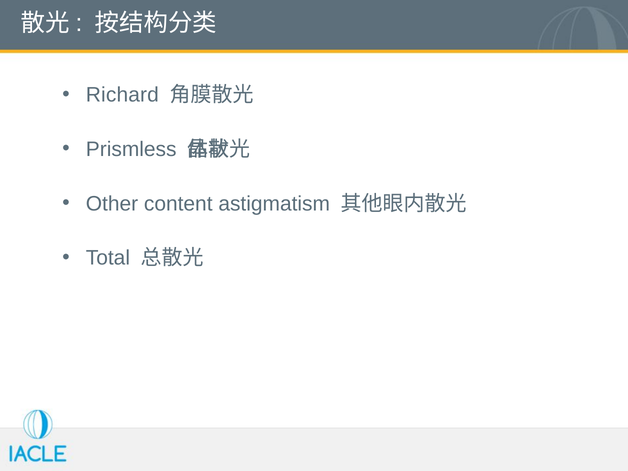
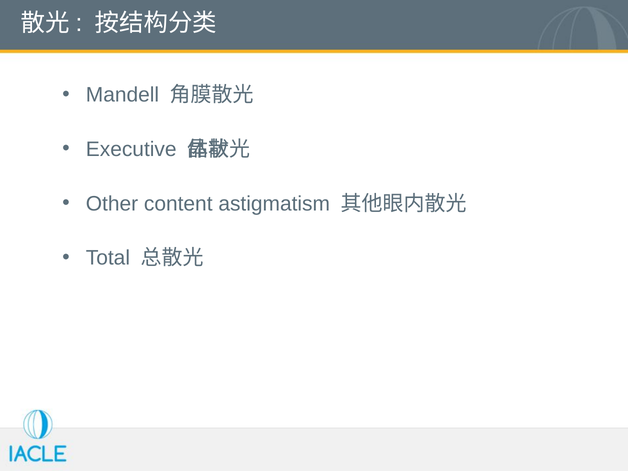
Richard: Richard -> Mandell
Prismless: Prismless -> Executive
